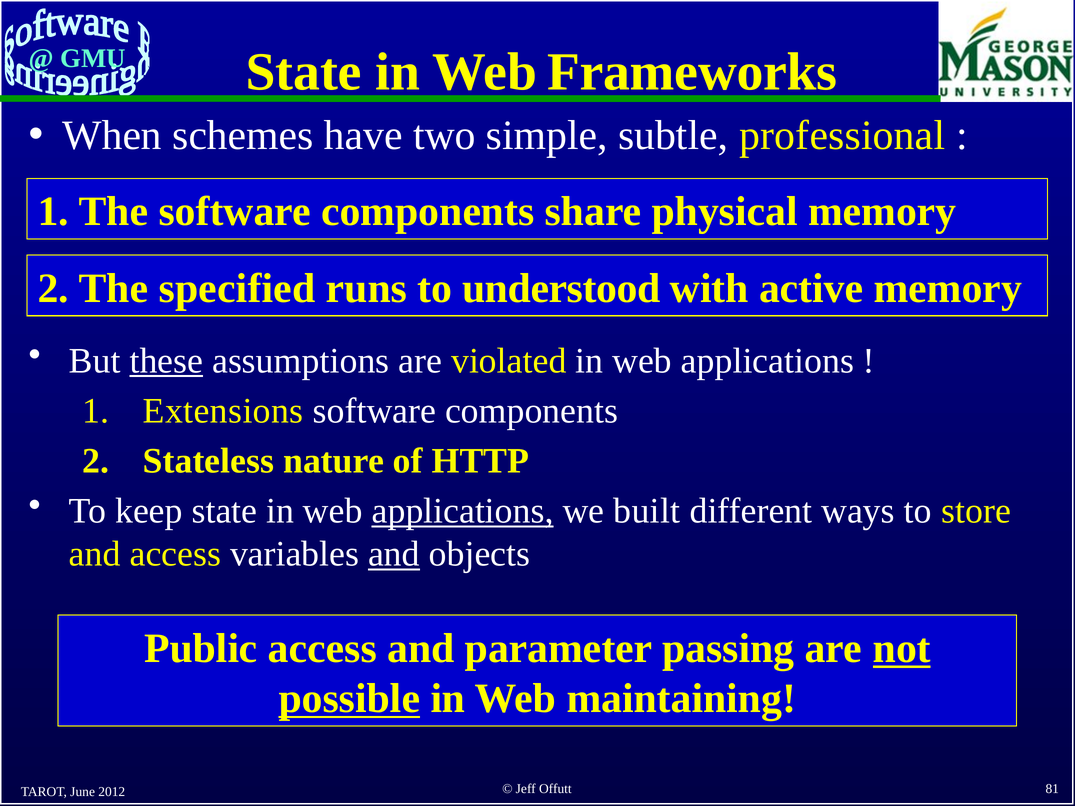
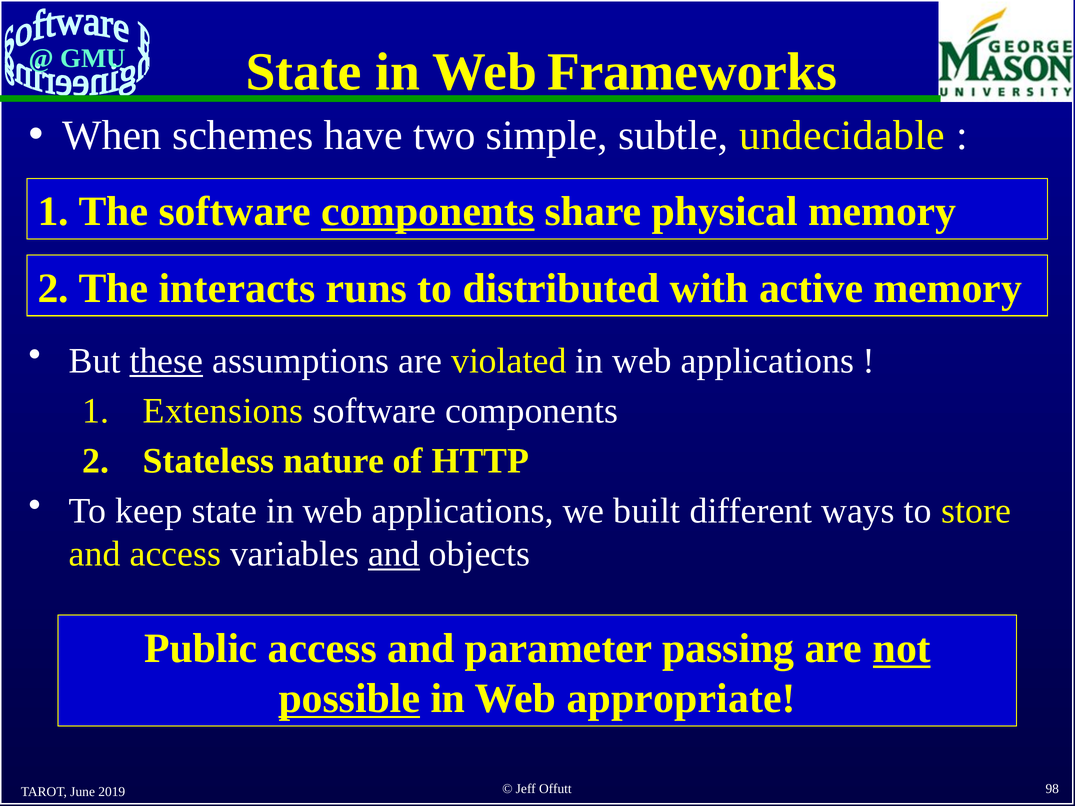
professional: professional -> undecidable
components at (428, 212) underline: none -> present
specified: specified -> interacts
understood: understood -> distributed
applications at (463, 511) underline: present -> none
maintaining: maintaining -> appropriate
81: 81 -> 98
2012: 2012 -> 2019
